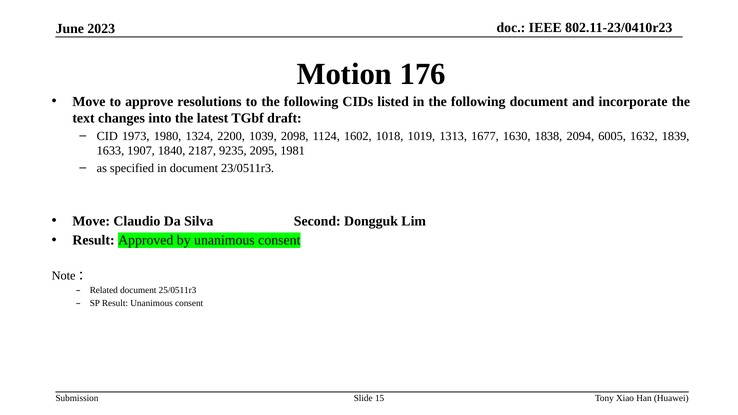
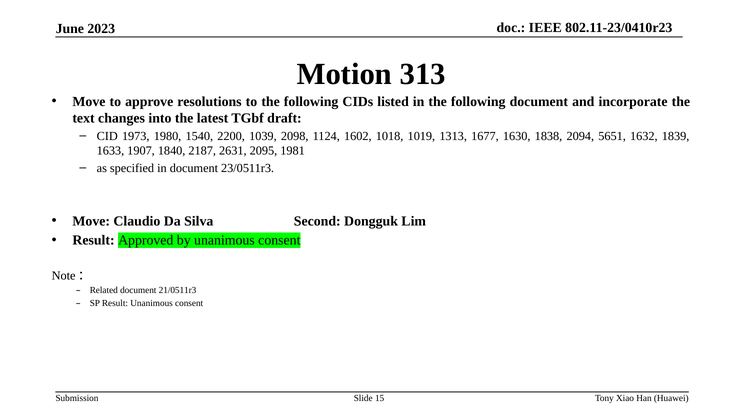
176: 176 -> 313
1324: 1324 -> 1540
6005: 6005 -> 5651
9235: 9235 -> 2631
25/0511r3: 25/0511r3 -> 21/0511r3
